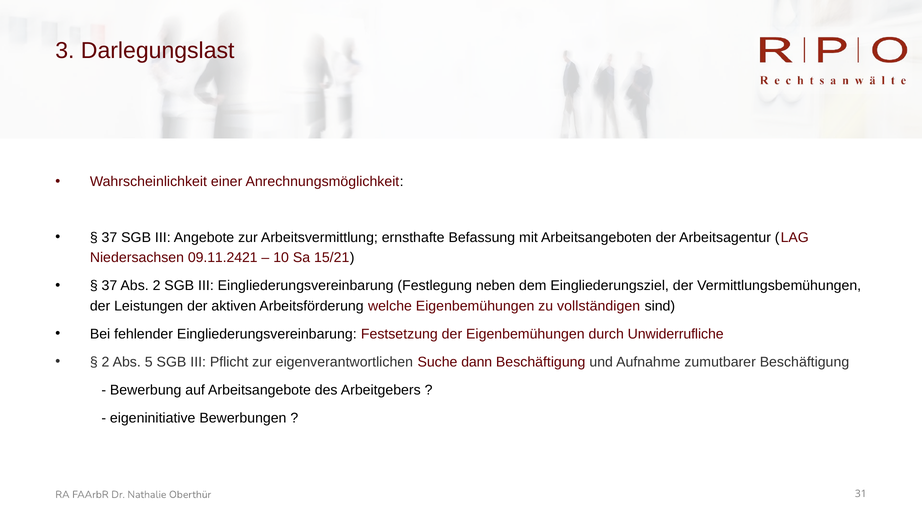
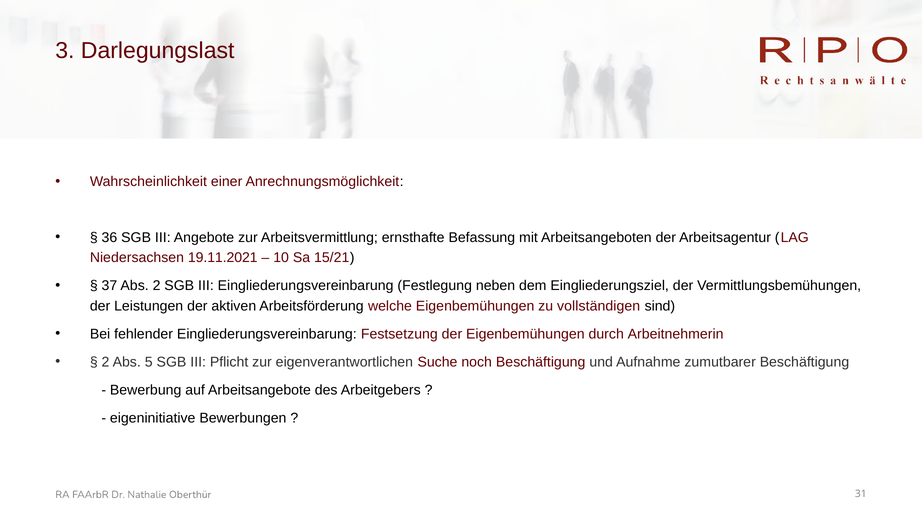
37 at (109, 238): 37 -> 36
09.11.2421: 09.11.2421 -> 19.11.2021
Unwiderrufliche: Unwiderrufliche -> Arbeitnehmerin
dann: dann -> noch
